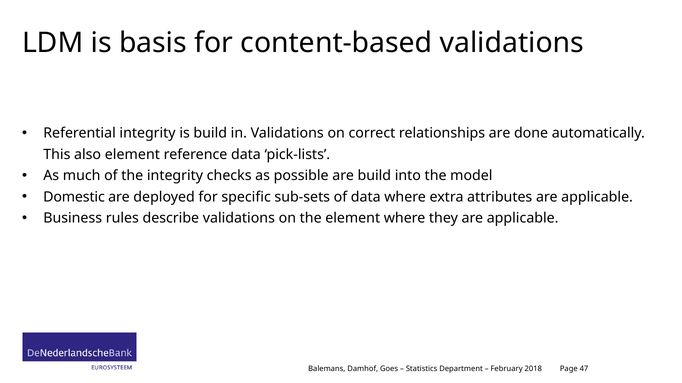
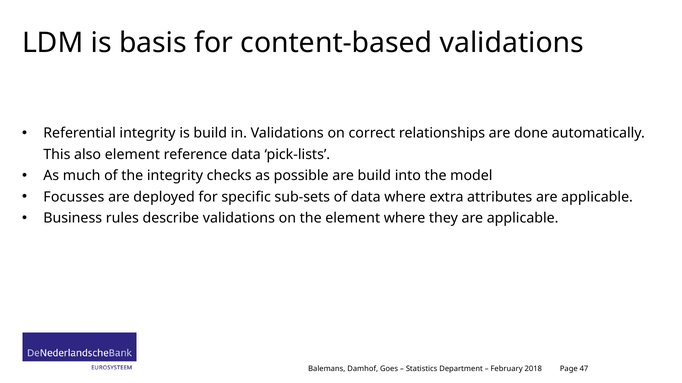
Domestic: Domestic -> Focusses
